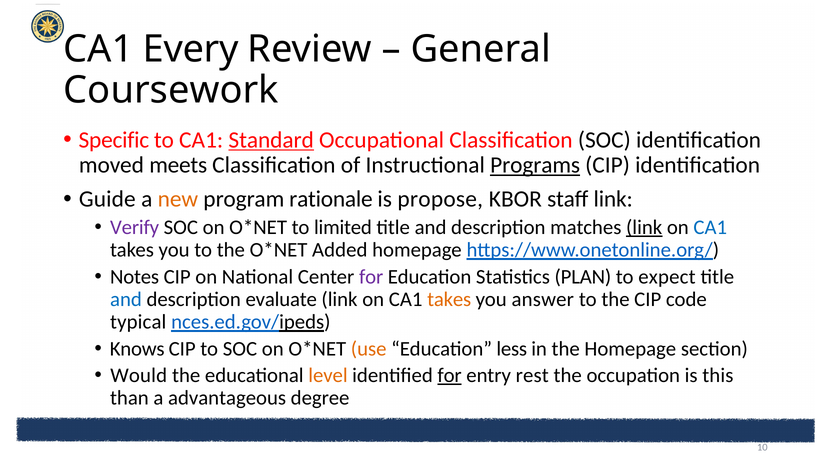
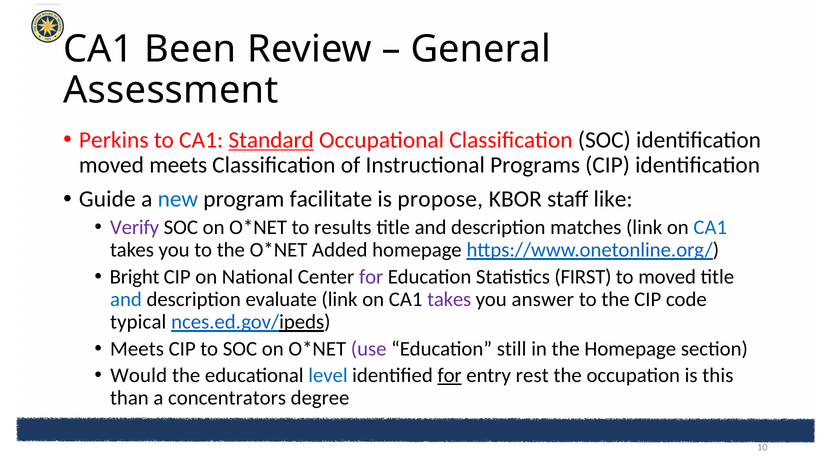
Every: Every -> Been
Coursework: Coursework -> Assessment
Specific: Specific -> Perkins
Programs underline: present -> none
new colour: orange -> blue
rationale: rationale -> facilitate
staff link: link -> like
limited: limited -> results
link at (644, 227) underline: present -> none
Notes: Notes -> Bright
PLAN: PLAN -> FIRST
to expect: expect -> moved
takes at (449, 299) colour: orange -> purple
Knows at (137, 349): Knows -> Meets
use colour: orange -> purple
less: less -> still
level colour: orange -> blue
advantageous: advantageous -> concentrators
